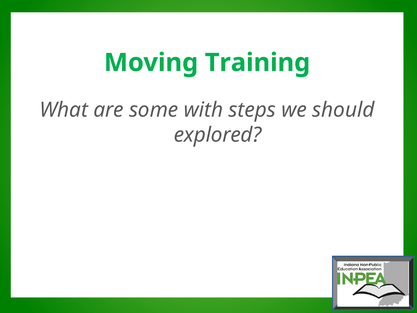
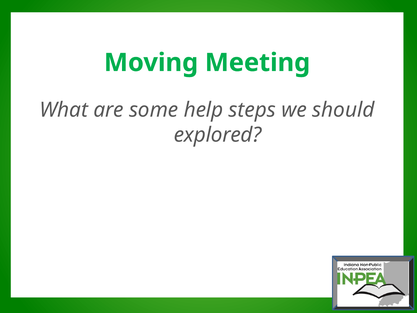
Training: Training -> Meeting
with: with -> help
